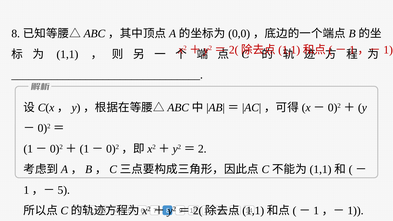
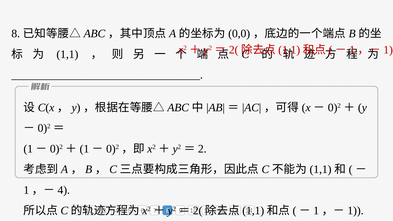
5 at (64, 190): 5 -> 4
